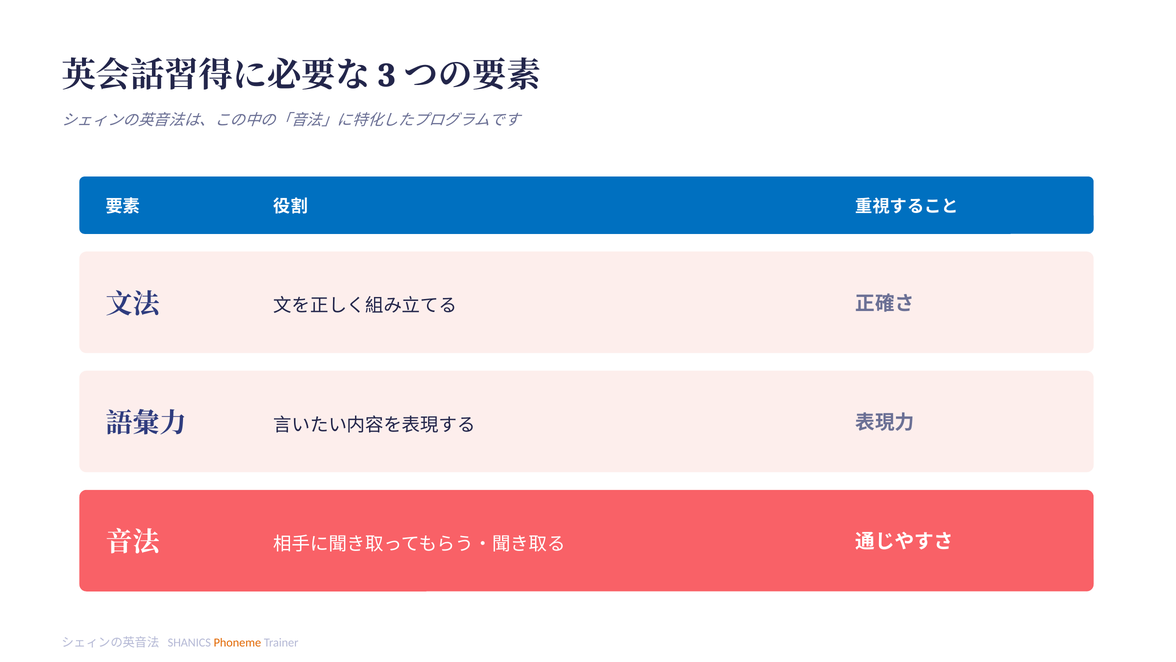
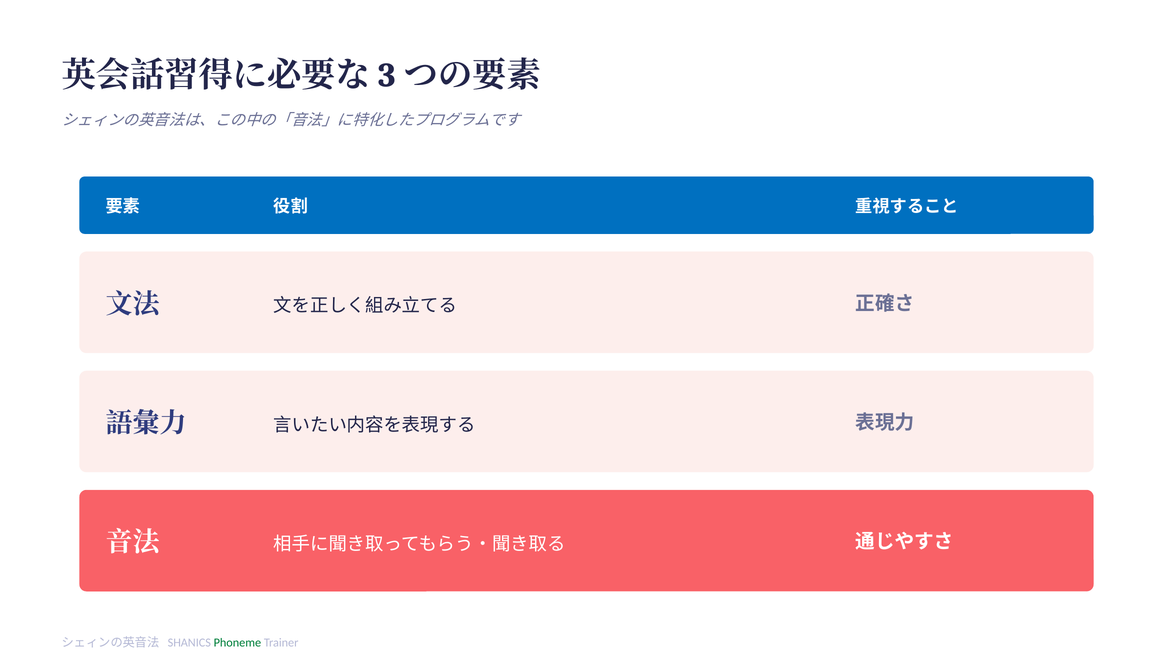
Phoneme colour: orange -> green
